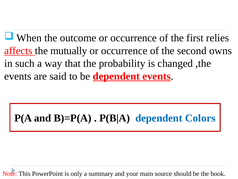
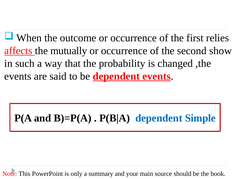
owns: owns -> show
Colors: Colors -> Simple
